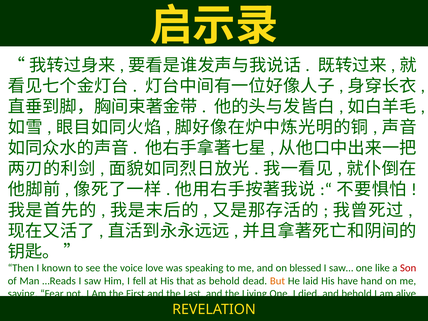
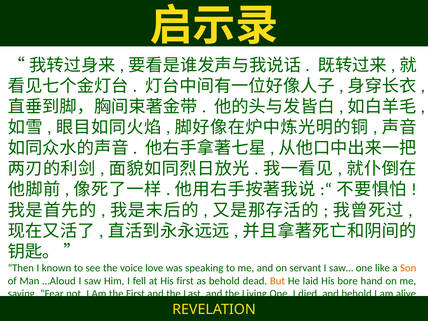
blessed: blessed -> servant
Son colour: red -> orange
…Reads: …Reads -> …Aloud
His that: that -> first
His have: have -> bore
